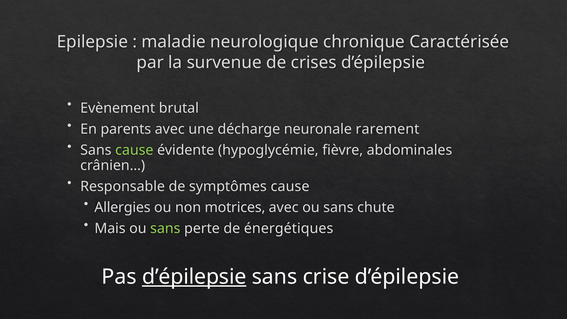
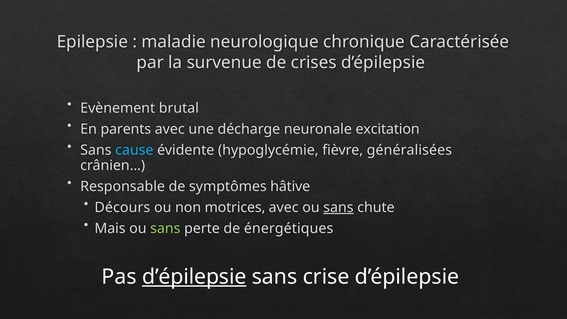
rarement: rarement -> excitation
cause at (134, 150) colour: light green -> light blue
abdominales: abdominales -> généralisées
symptômes cause: cause -> hâtive
Allergies: Allergies -> Décours
sans at (338, 207) underline: none -> present
